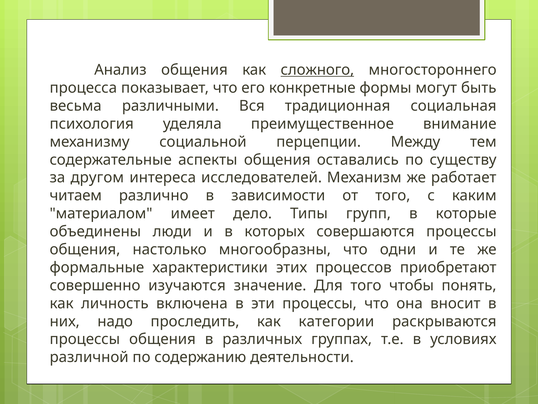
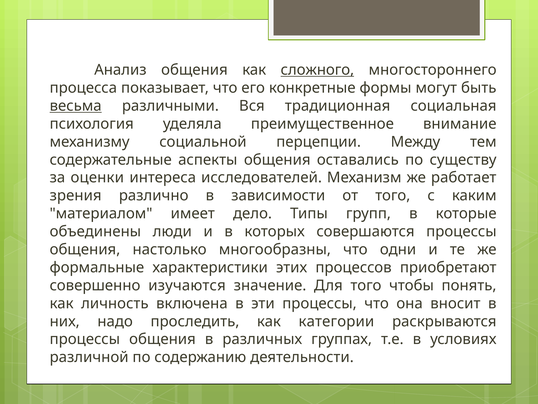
весьма underline: none -> present
другом: другом -> оценки
читаем: читаем -> зрения
